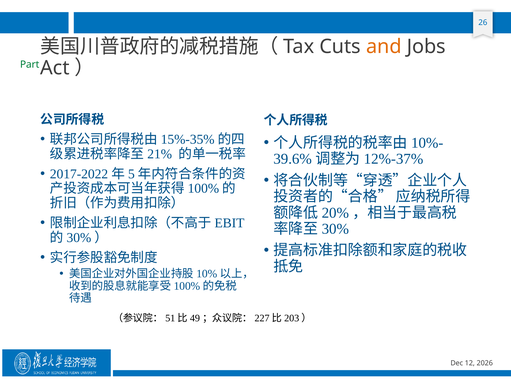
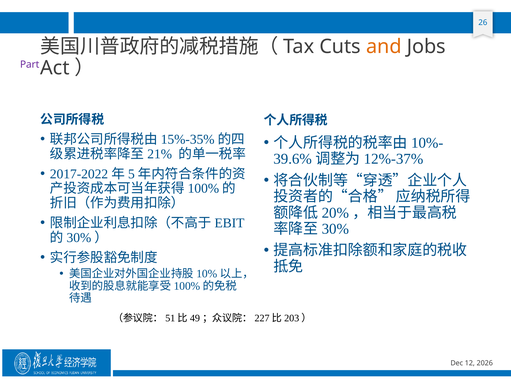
Part colour: green -> purple
